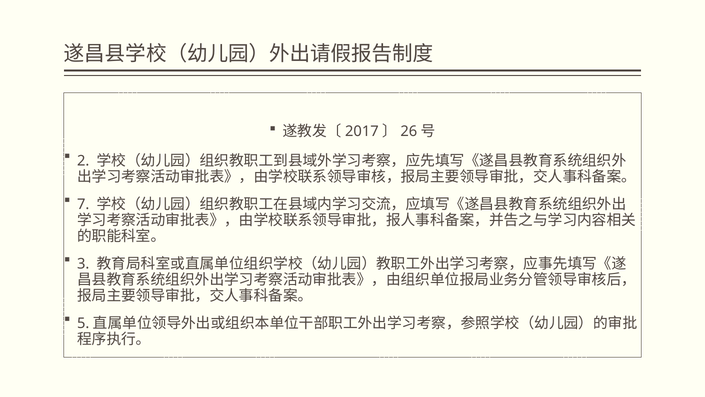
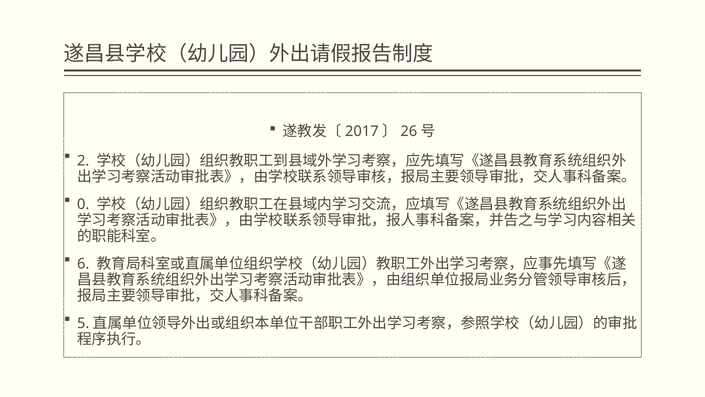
7: 7 -> 0
3: 3 -> 6
